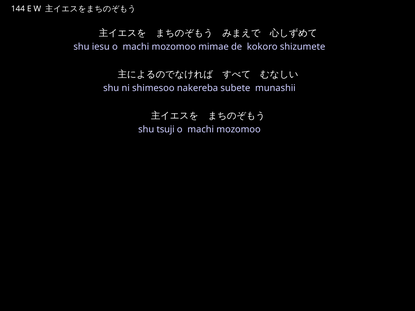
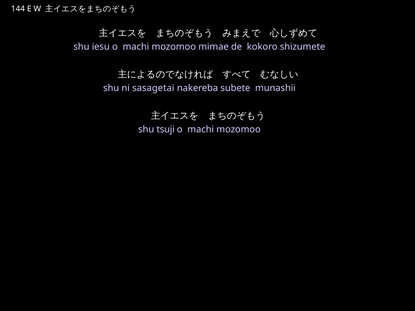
shimesoo: shimesoo -> sasagetai
